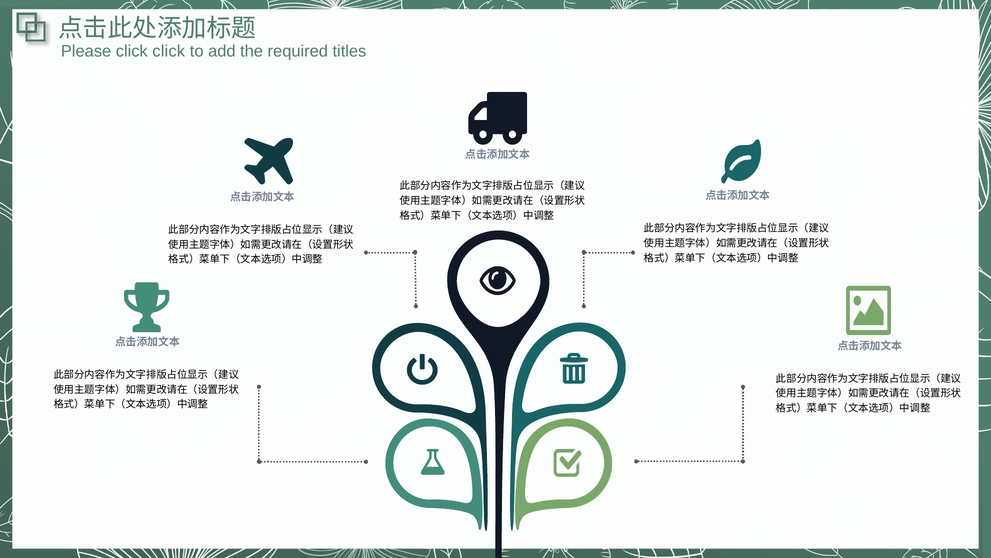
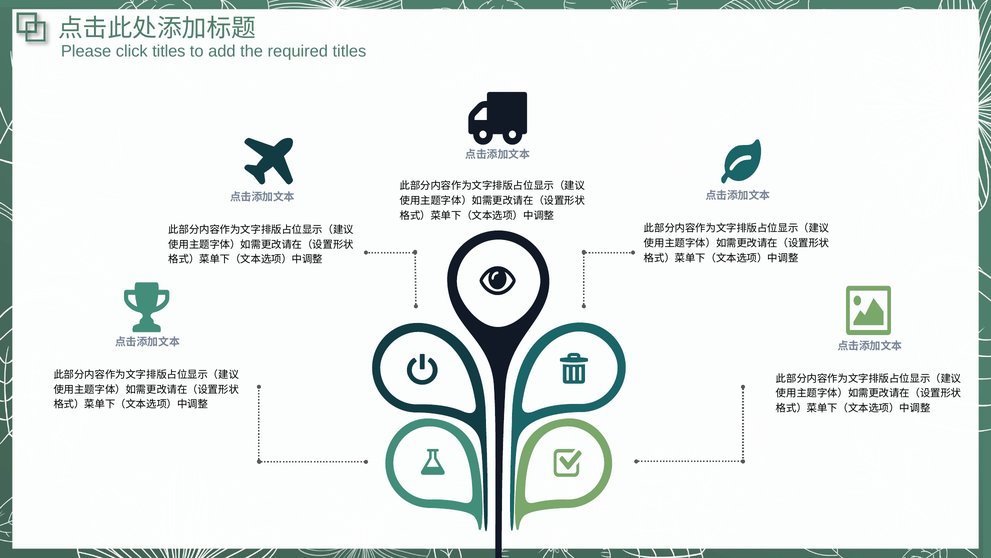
click click: click -> titles
